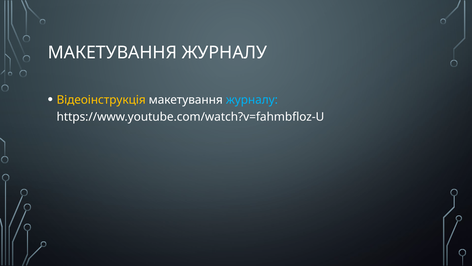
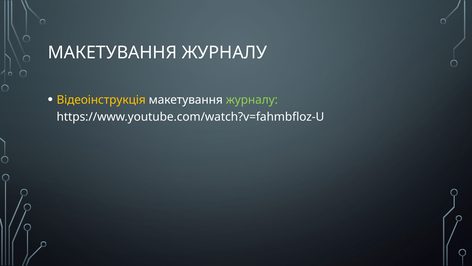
журналу at (252, 100) colour: light blue -> light green
